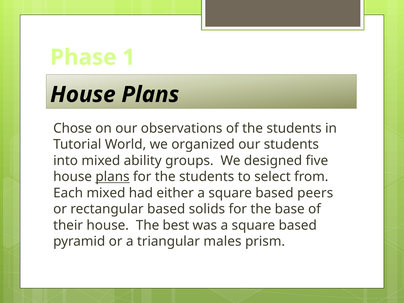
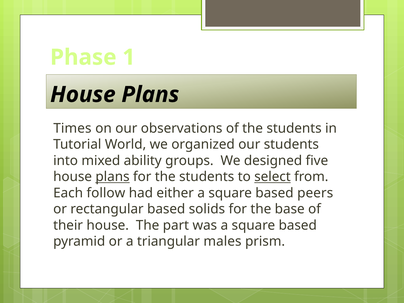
Chose: Chose -> Times
select underline: none -> present
Each mixed: mixed -> follow
best: best -> part
